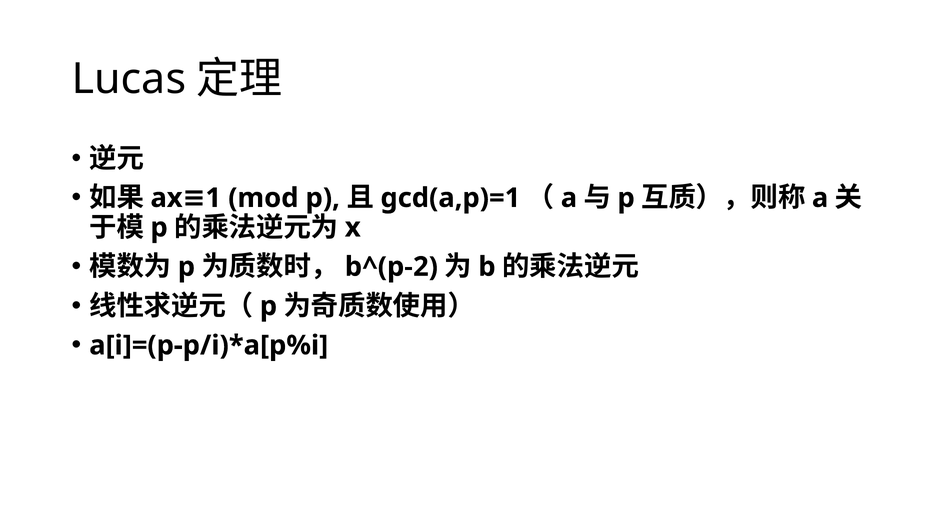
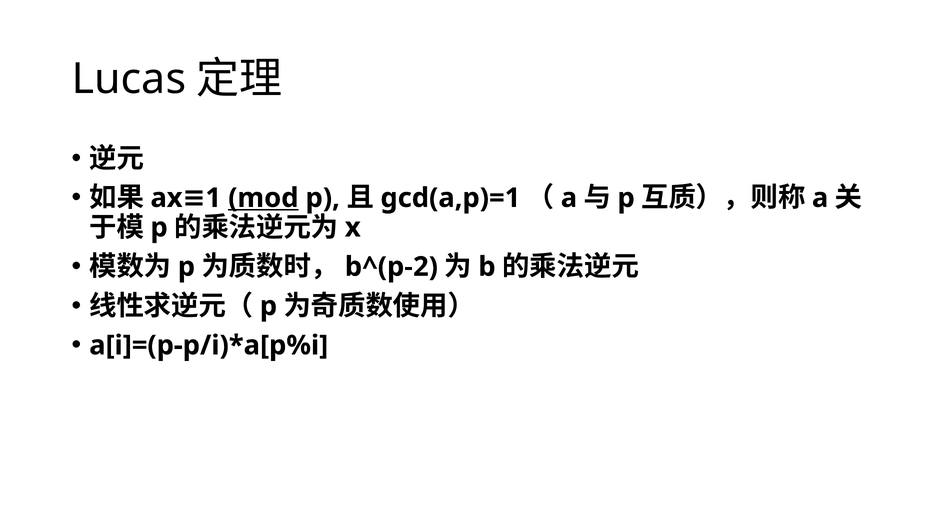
mod underline: none -> present
